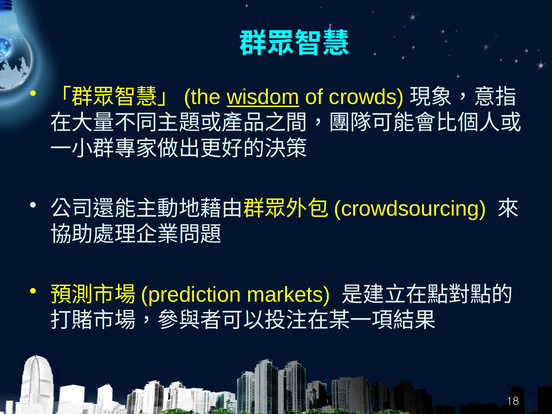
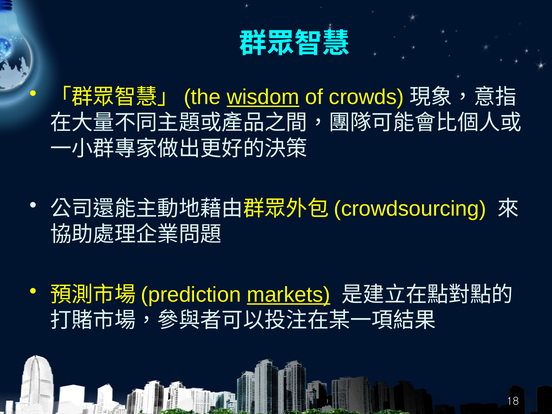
markets underline: none -> present
